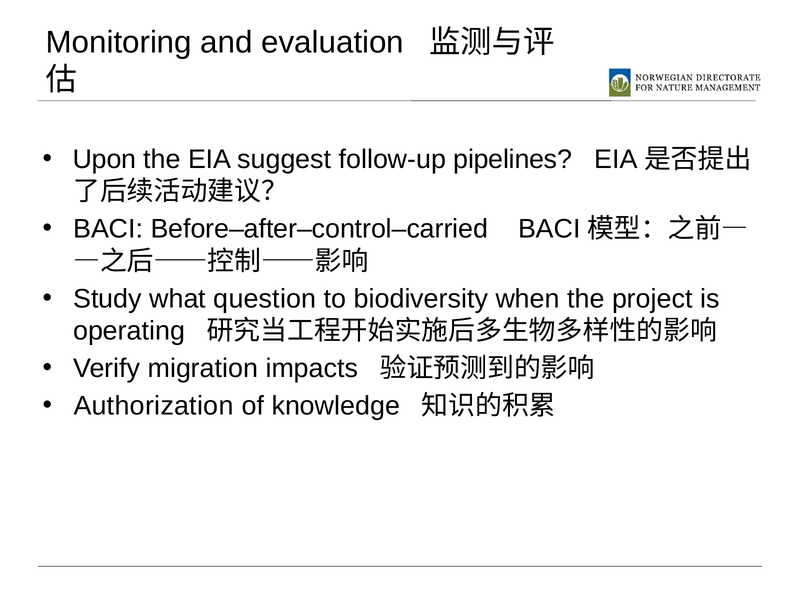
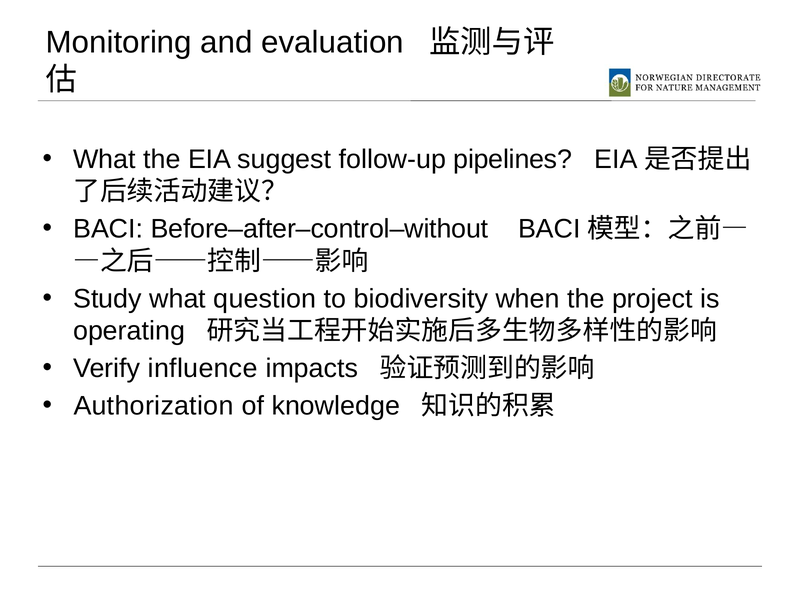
Upon at (105, 159): Upon -> What
Before–after–control–carried: Before–after–control–carried -> Before–after–control–without
migration: migration -> influence
